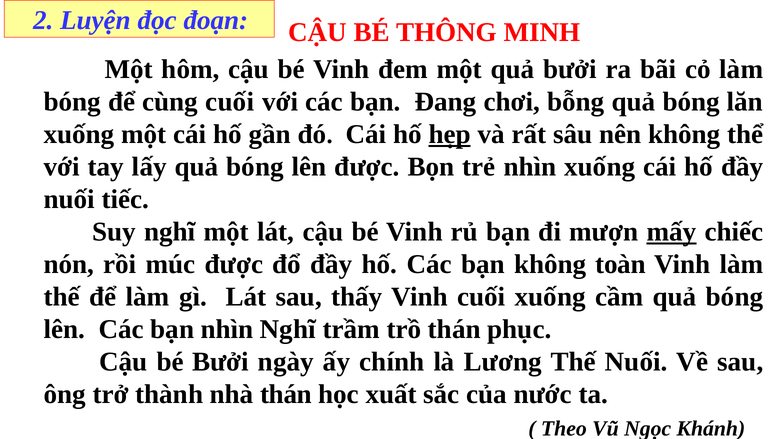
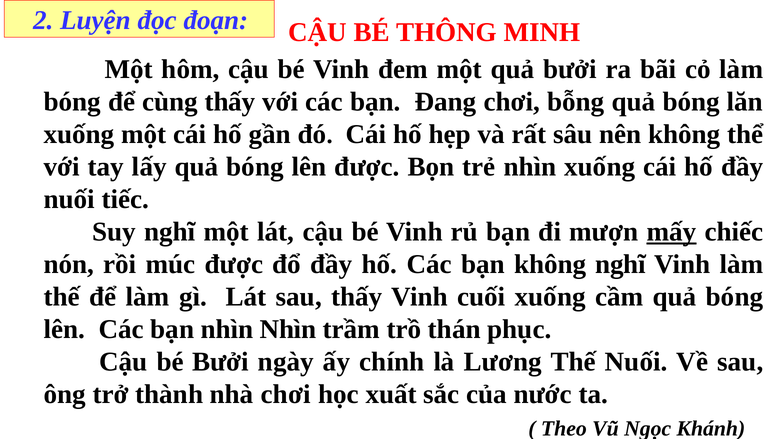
cùng cuối: cuối -> thấy
hẹp underline: present -> none
không toàn: toàn -> nghĩ
nhìn Nghĩ: Nghĩ -> Nhìn
nhà thán: thán -> chơi
